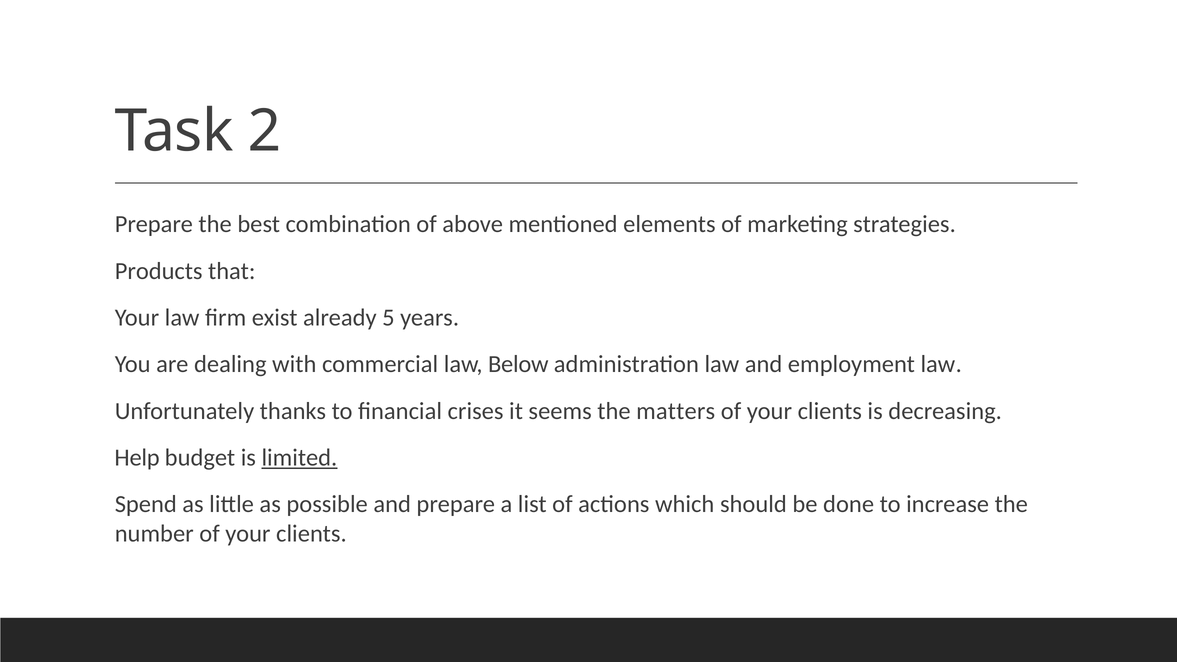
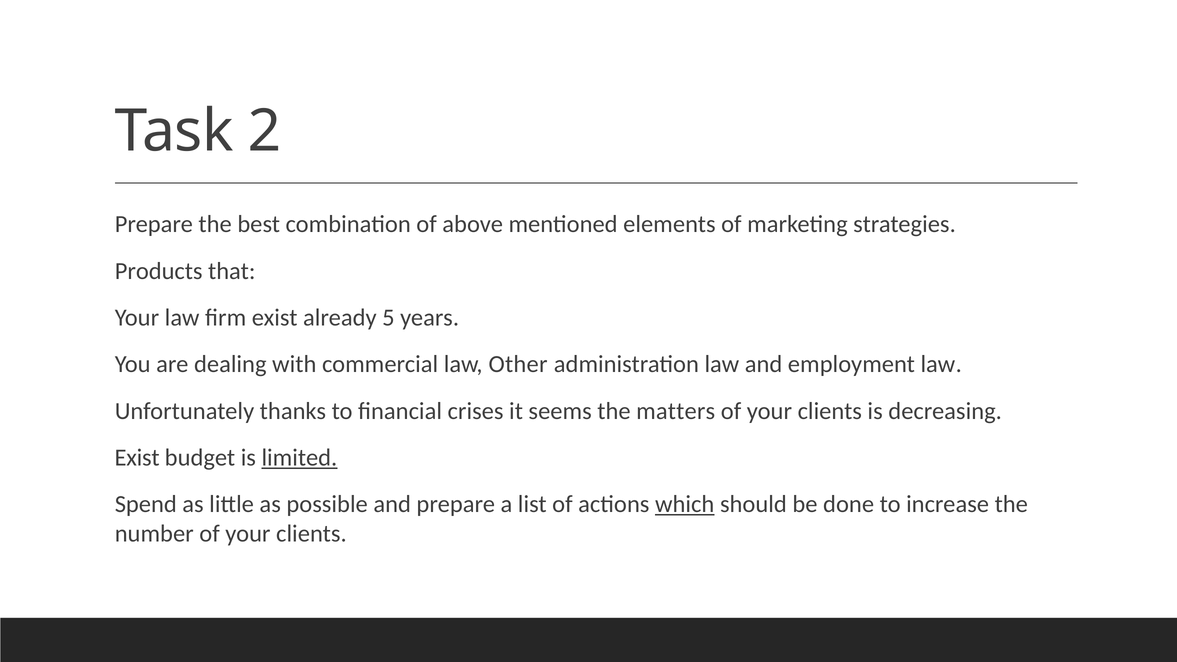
Below: Below -> Other
Help at (137, 458): Help -> Exist
which underline: none -> present
